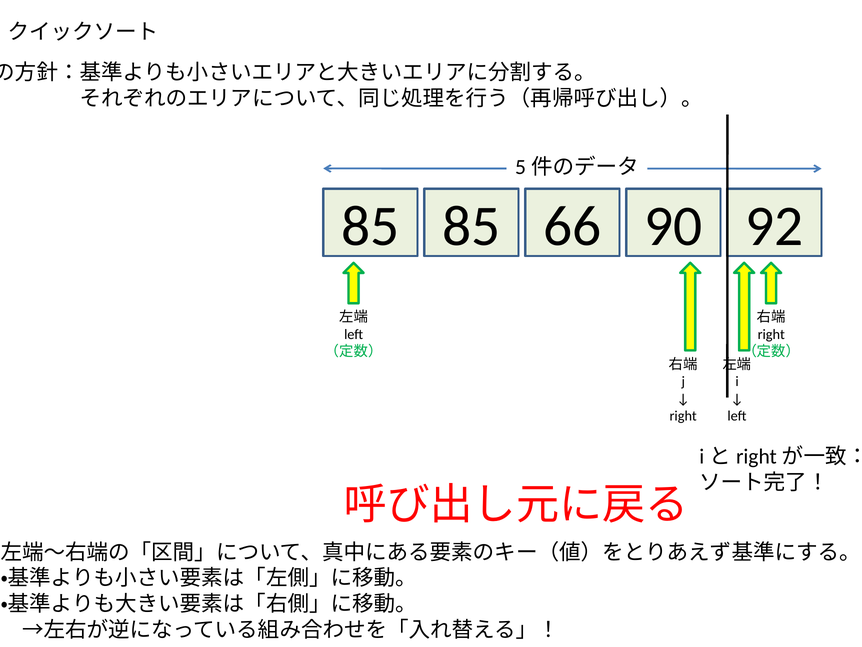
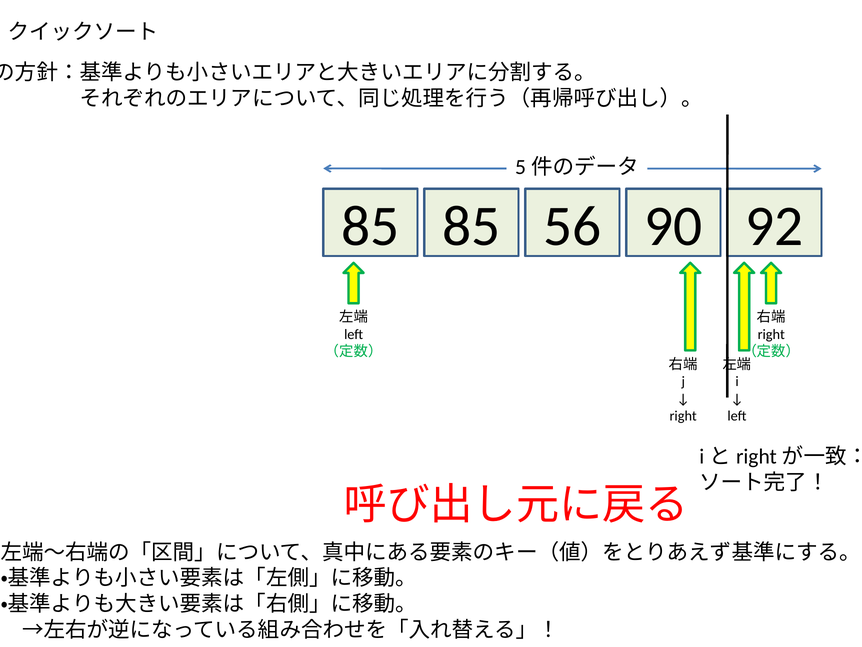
66: 66 -> 56
